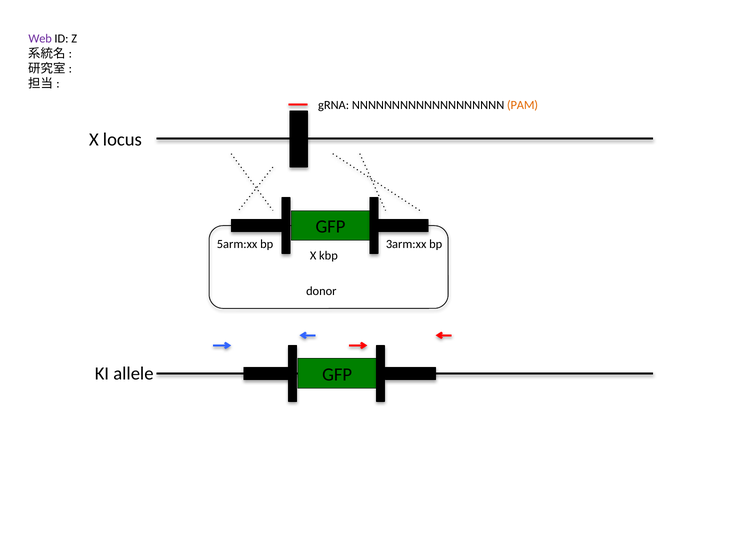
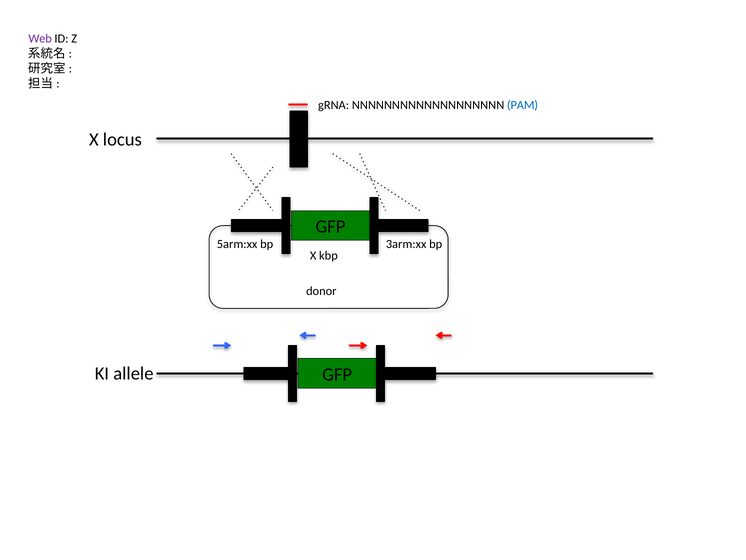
PAM colour: orange -> blue
